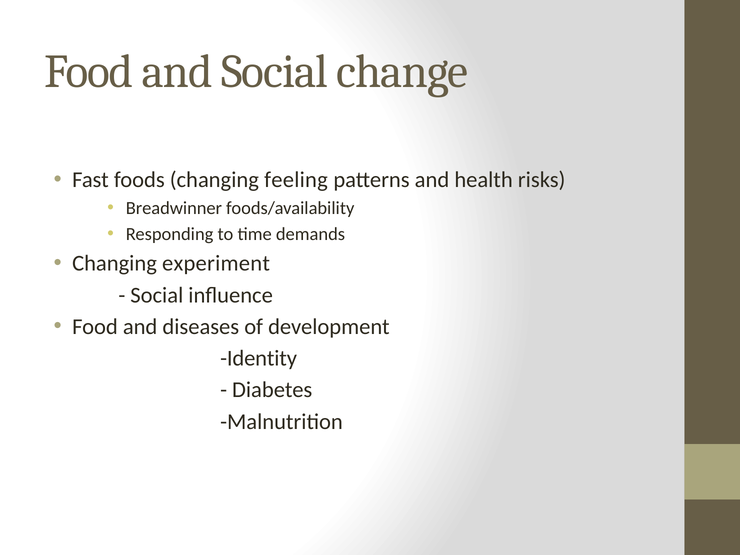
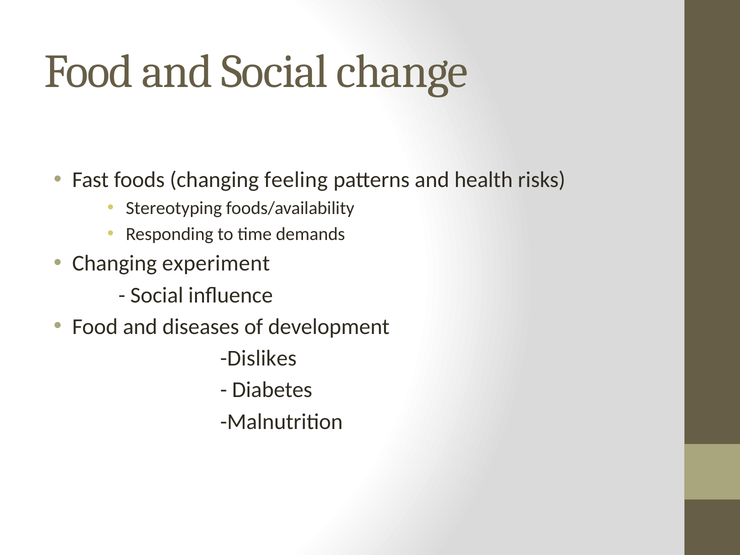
Breadwinner: Breadwinner -> Stereotyping
Identity: Identity -> Dislikes
